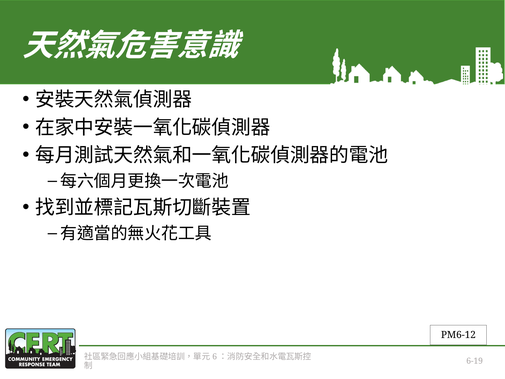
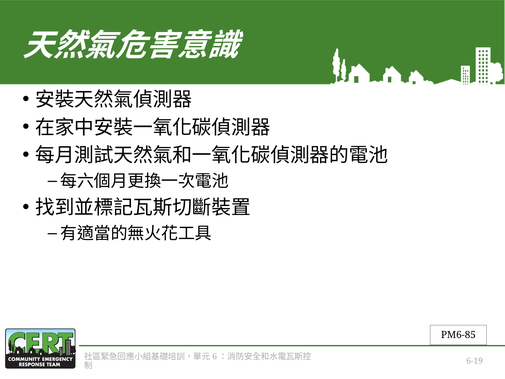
PM6-12: PM6-12 -> PM6-85
